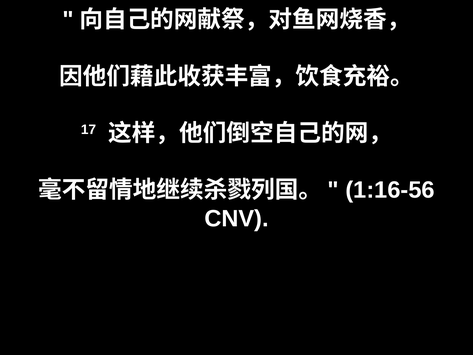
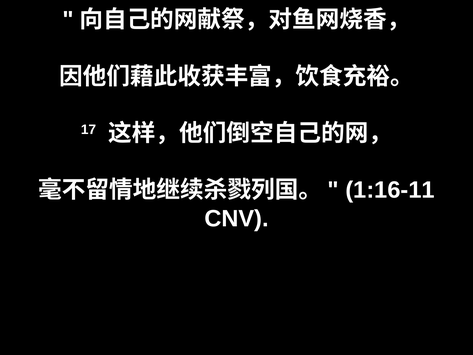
1:16-56: 1:16-56 -> 1:16-11
